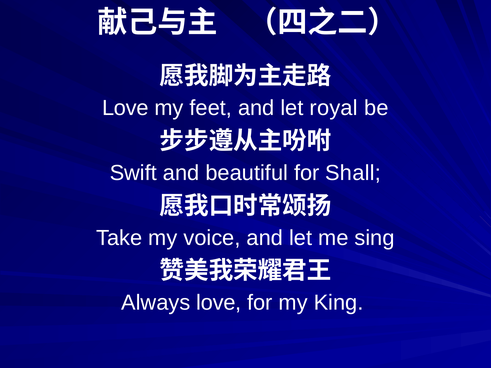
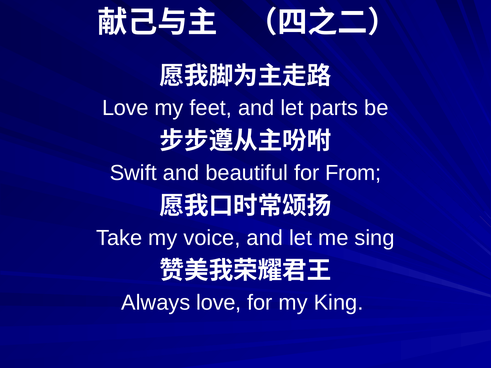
royal: royal -> parts
Shall: Shall -> From
